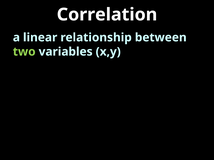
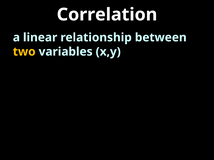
two colour: light green -> yellow
